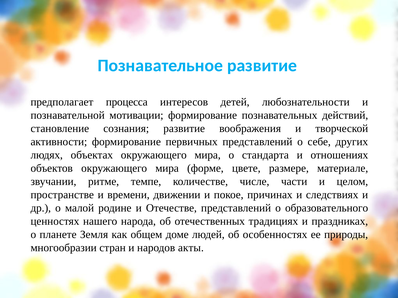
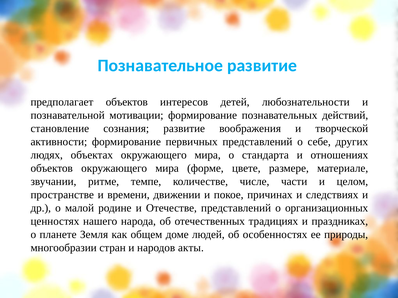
предполагает процесса: процесса -> объектов
образовательного: образовательного -> организационных
